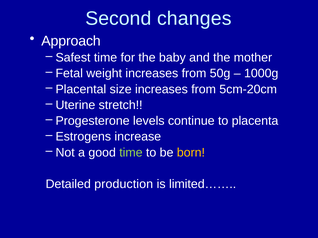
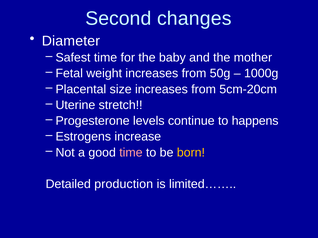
Approach: Approach -> Diameter
placenta: placenta -> happens
time at (131, 153) colour: light green -> pink
